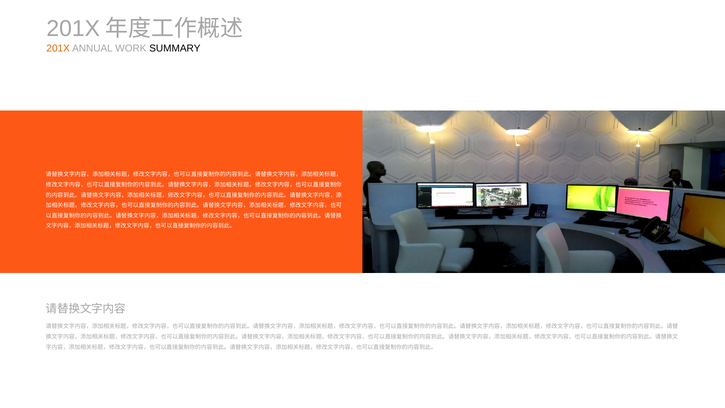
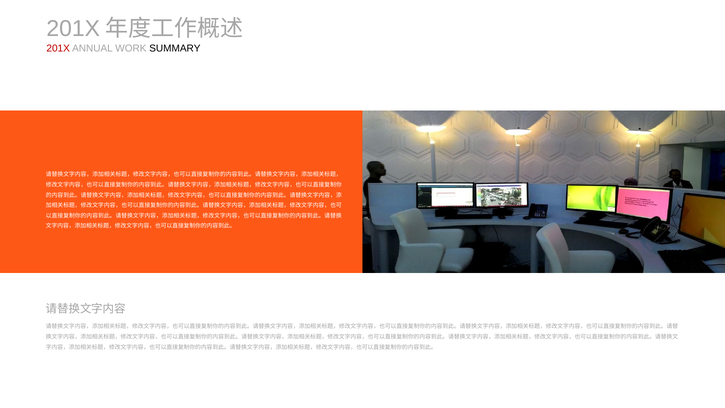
201X at (58, 49) colour: orange -> red
